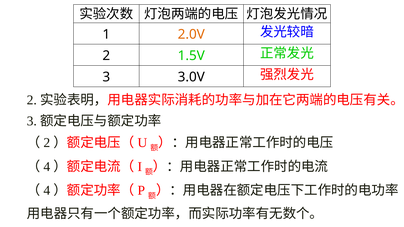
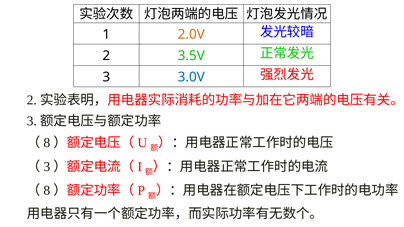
1.5V: 1.5V -> 3.5V
3.0V colour: black -> blue
2 at (47, 143): 2 -> 8
4 at (47, 167): 4 -> 3
4 at (47, 191): 4 -> 8
